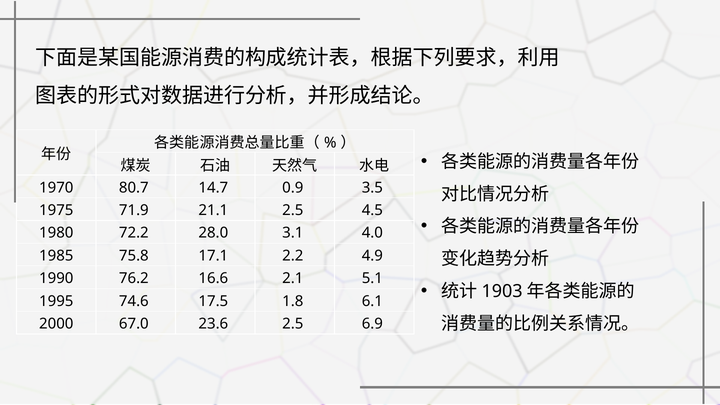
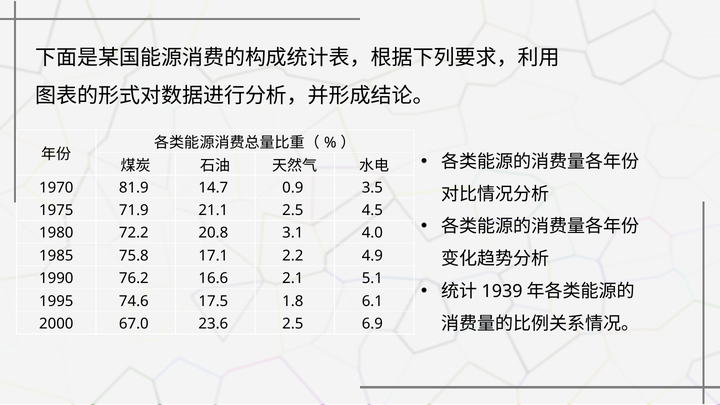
80.7: 80.7 -> 81.9
28.0: 28.0 -> 20.8
1903: 1903 -> 1939
